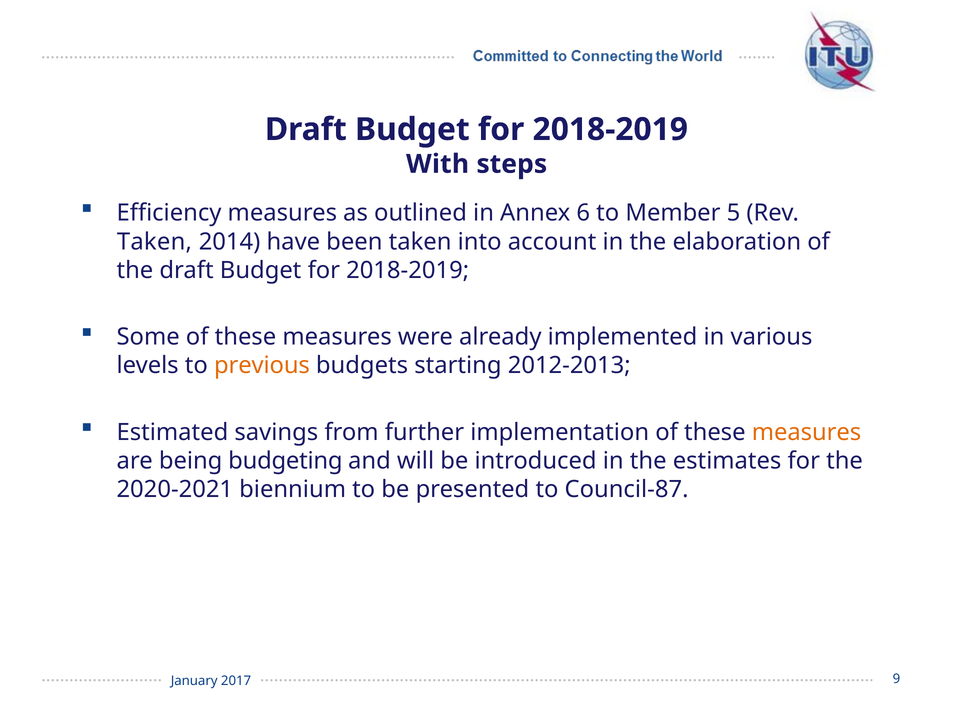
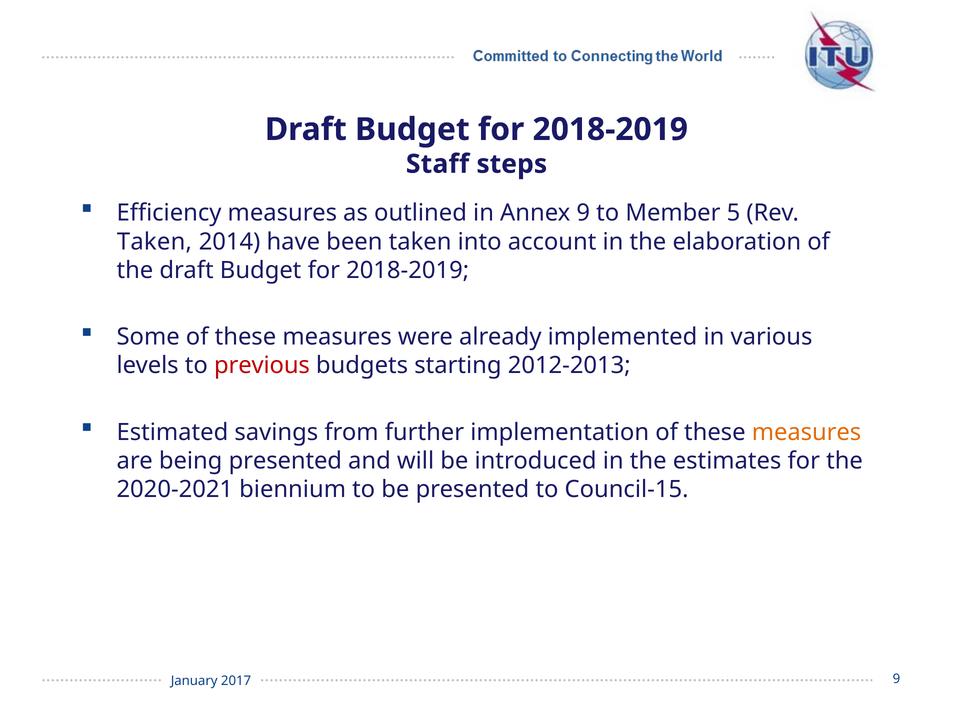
With: With -> Staff
Annex 6: 6 -> 9
previous colour: orange -> red
being budgeting: budgeting -> presented
Council-87: Council-87 -> Council-15
